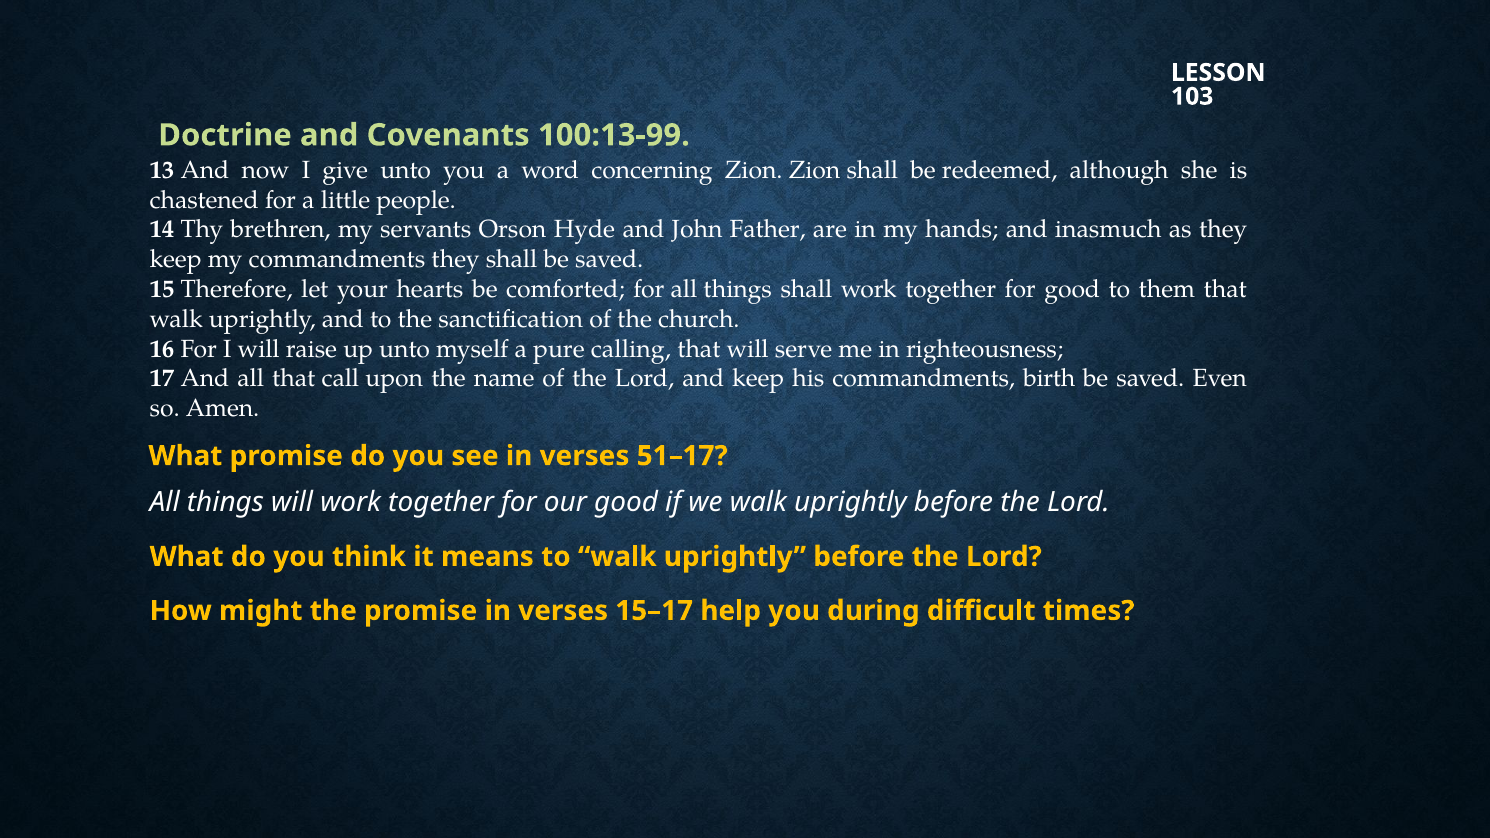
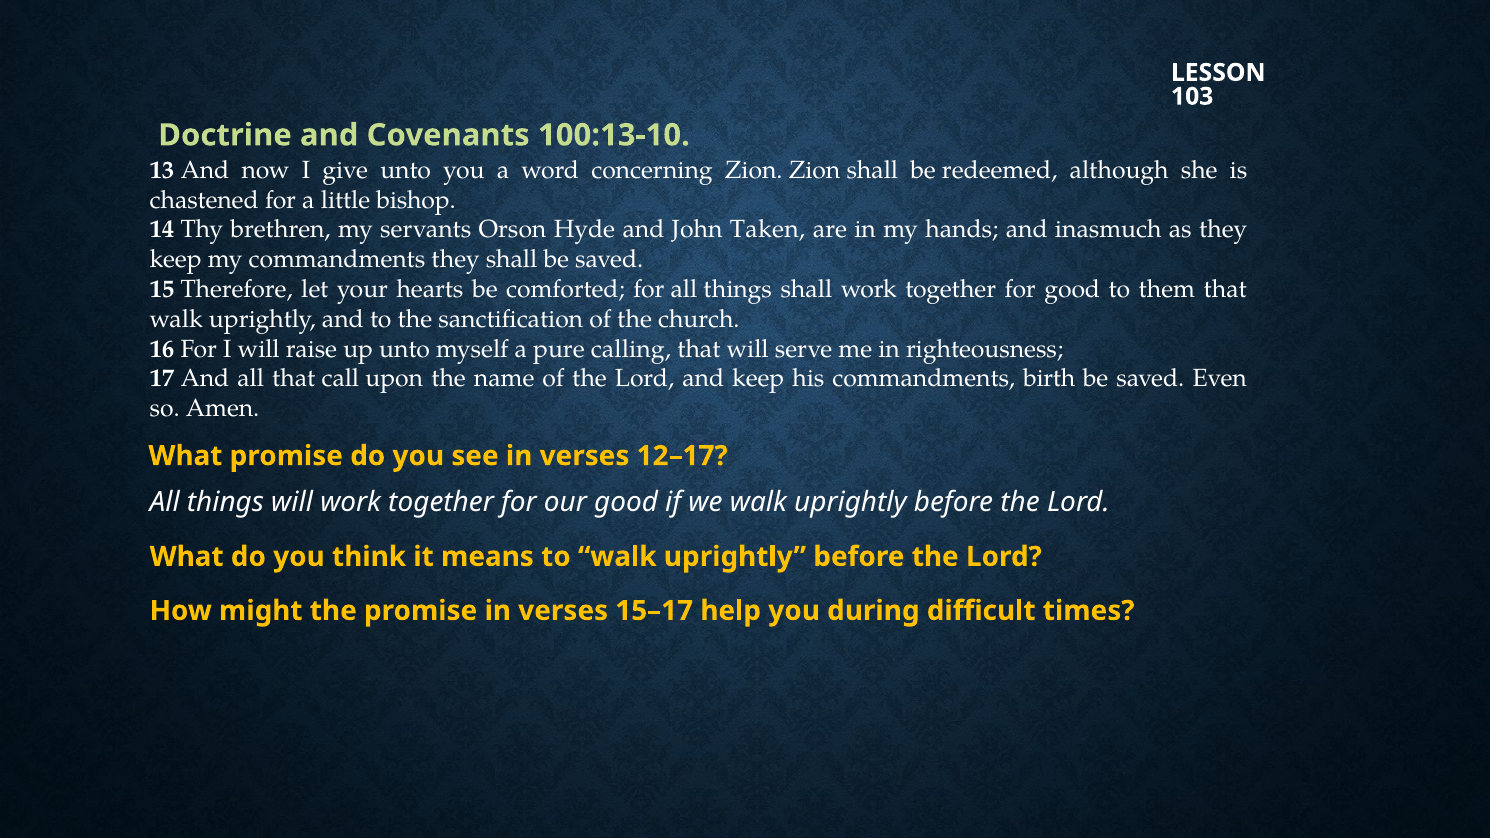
100:13-99: 100:13-99 -> 100:13-10
people: people -> bishop
Father: Father -> Taken
51–17: 51–17 -> 12–17
